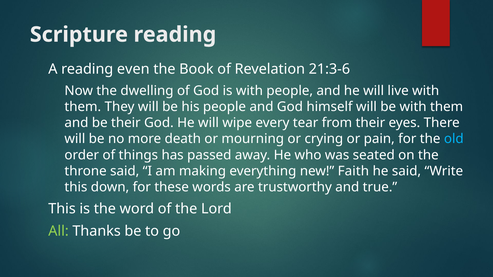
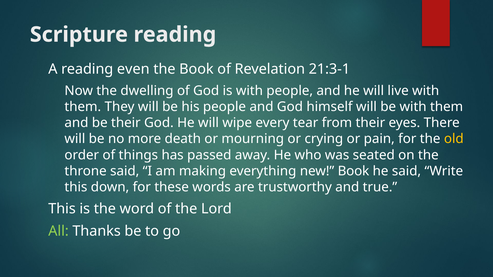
21:3-6: 21:3-6 -> 21:3-1
old colour: light blue -> yellow
new Faith: Faith -> Book
